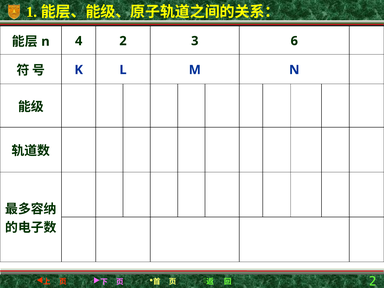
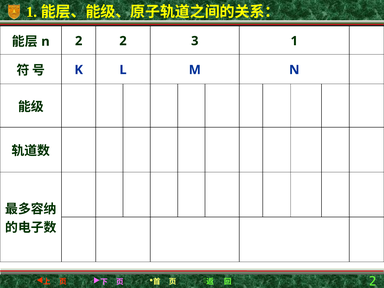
n 4: 4 -> 2
3 6: 6 -> 1
